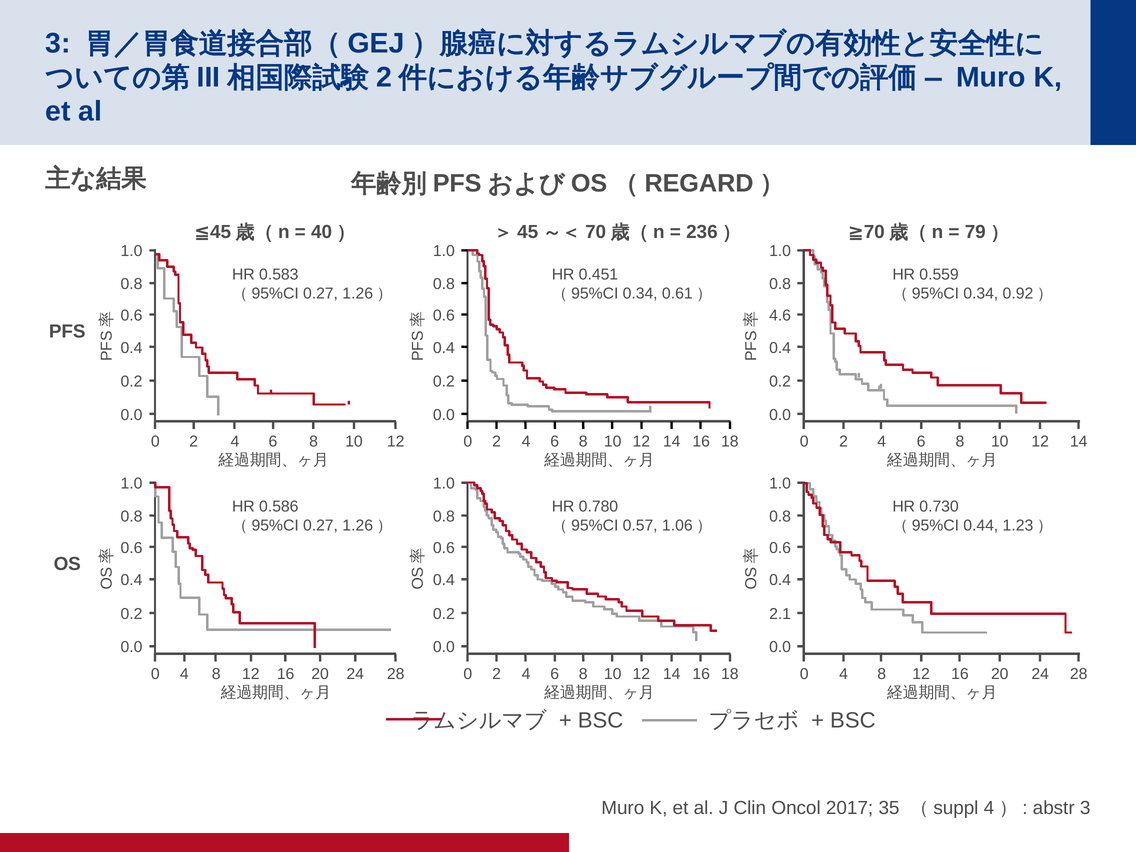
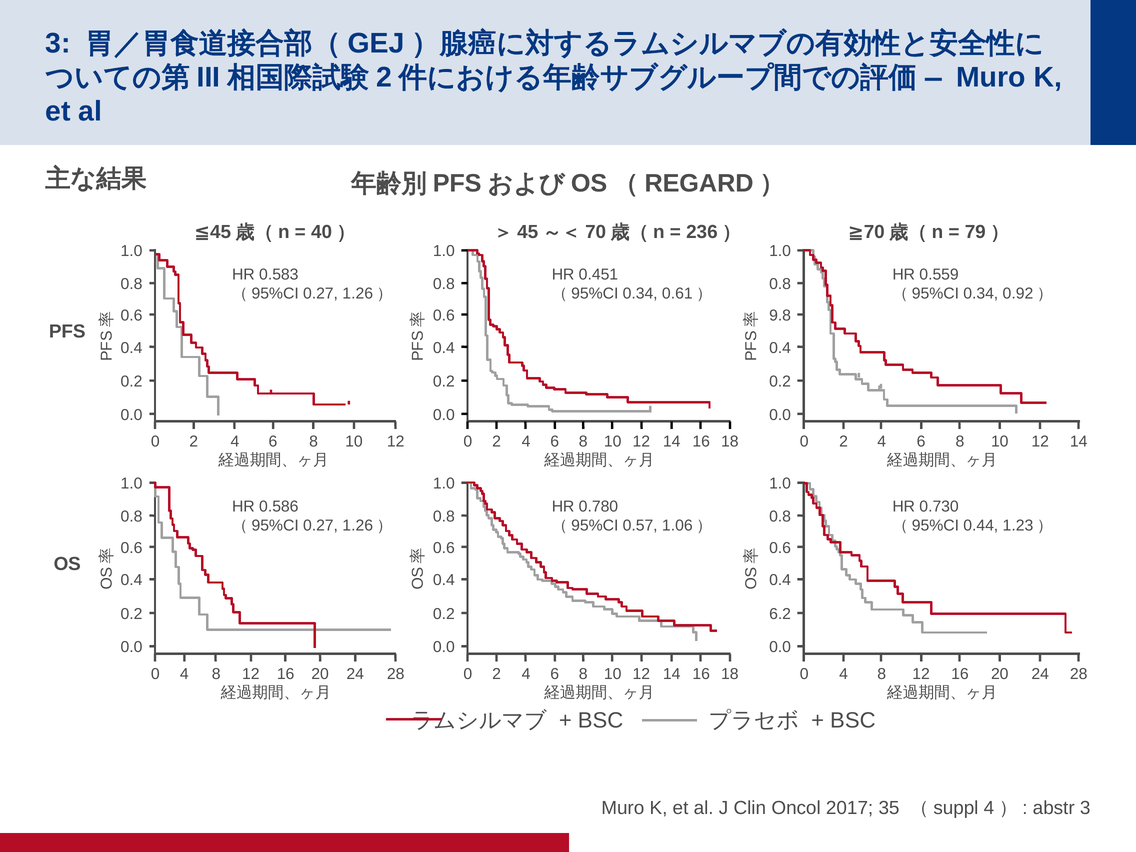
4.6: 4.6 -> 9.8
2.1: 2.1 -> 6.2
